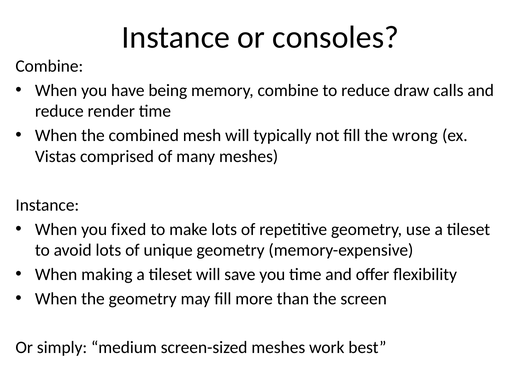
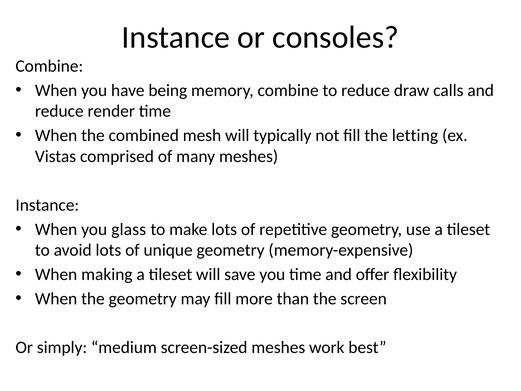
wrong: wrong -> letting
fixed: fixed -> glass
